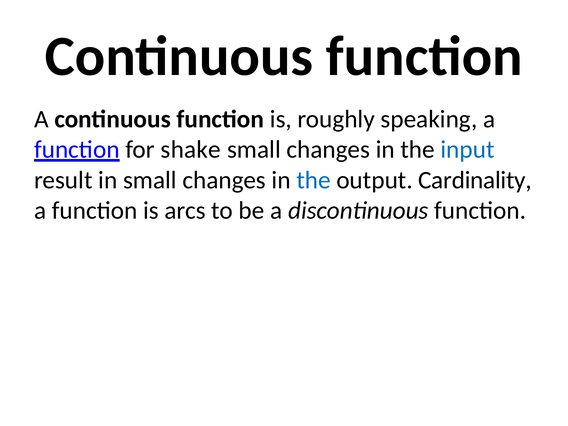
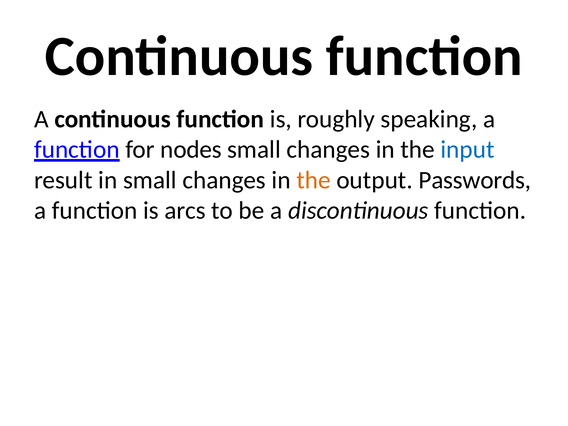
shake: shake -> nodes
the at (313, 180) colour: blue -> orange
Cardinality: Cardinality -> Passwords
